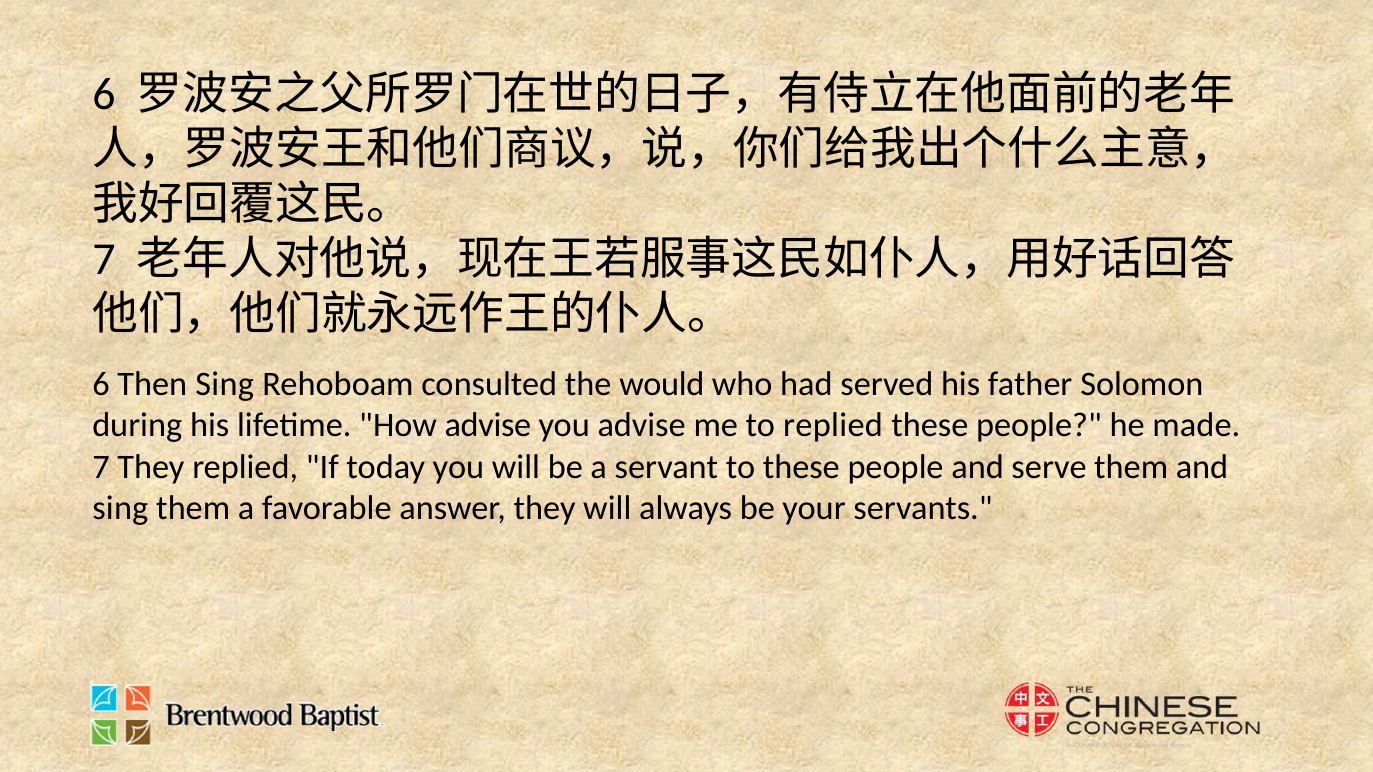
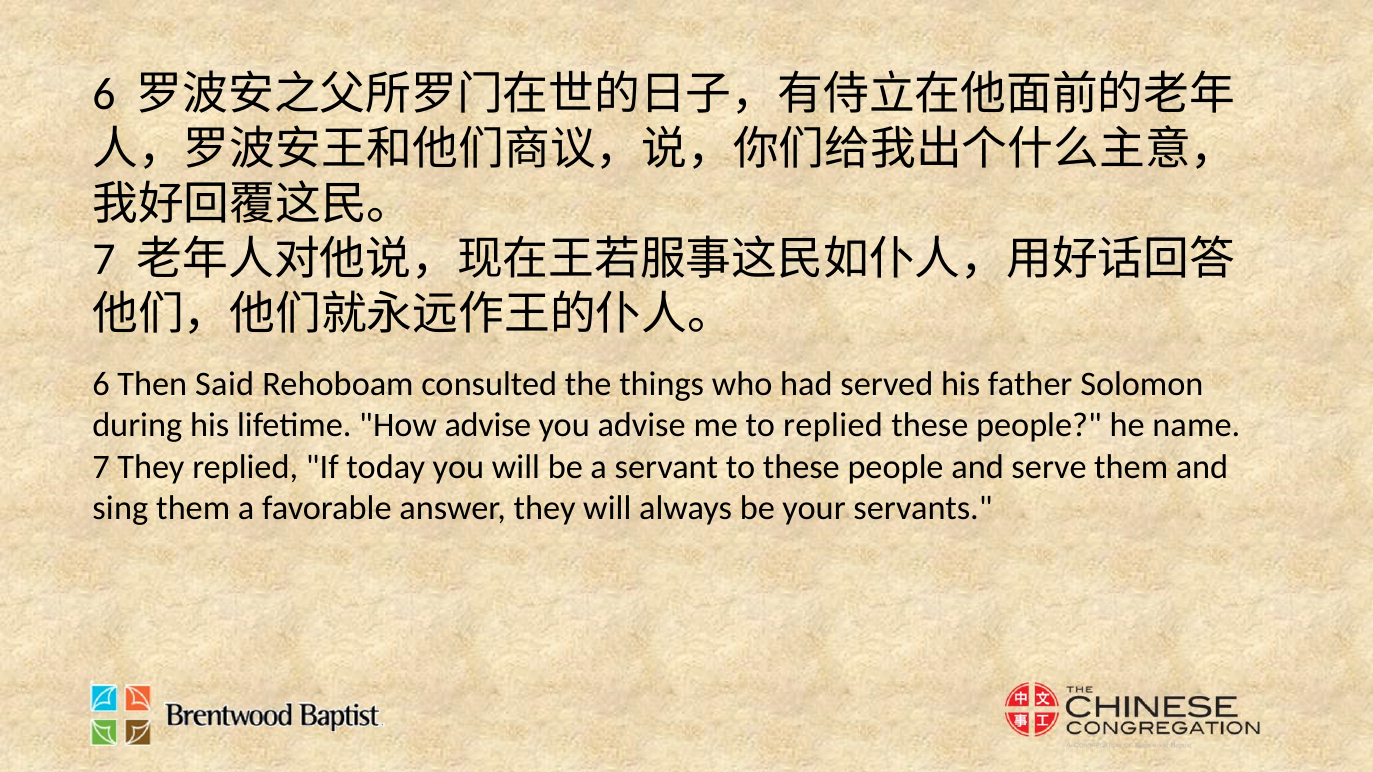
Then Sing: Sing -> Said
would: would -> things
made: made -> name
